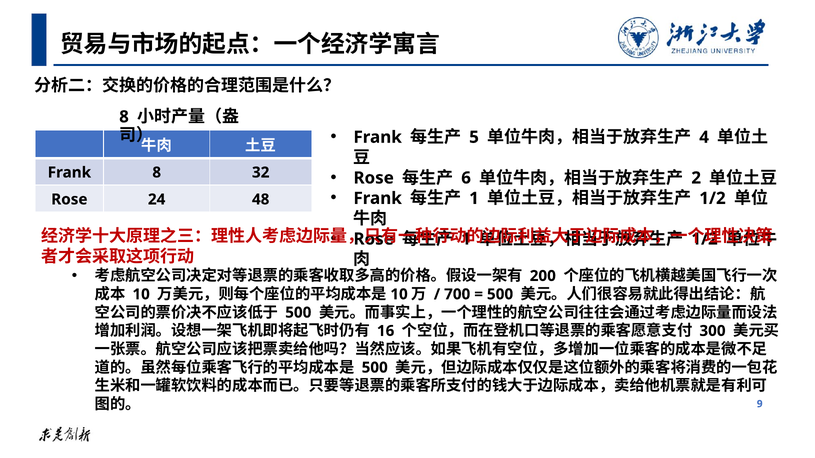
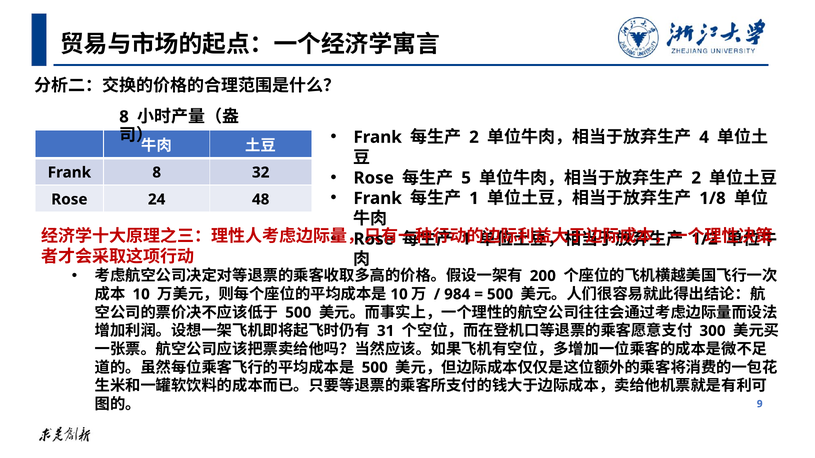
5 at (474, 137): 5 -> 2
6: 6 -> 5
1/2 at (712, 198): 1/2 -> 1/8
700: 700 -> 984
16: 16 -> 31
